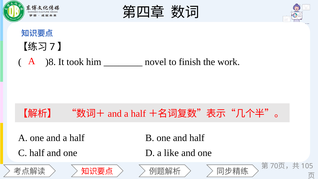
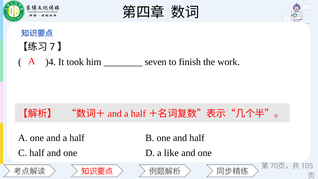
)8: )8 -> )4
novel: novel -> seven
